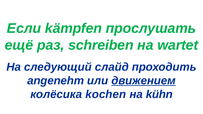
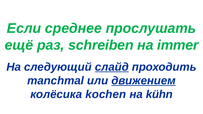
kämpfen: kämpfen -> среднее
wartet: wartet -> immer
слайд underline: none -> present
angenehm: angenehm -> manchmal
